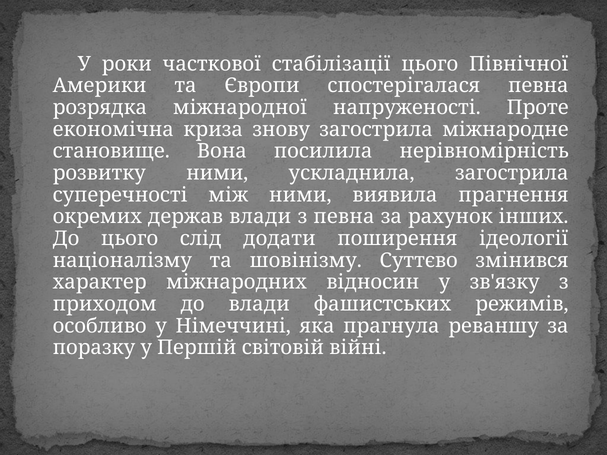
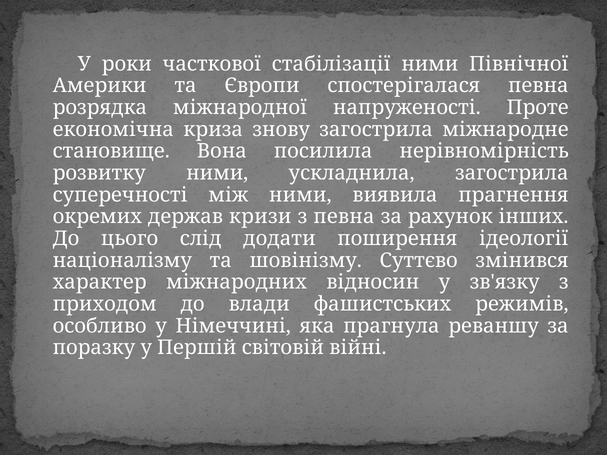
стабілізації цього: цього -> ними
держав влади: влади -> кризи
